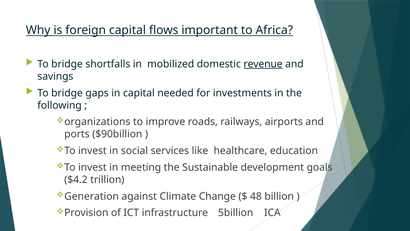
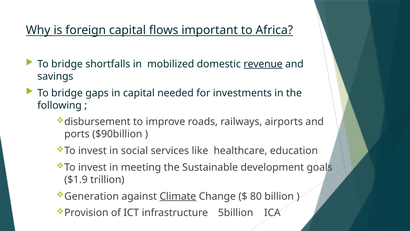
organizations: organizations -> disbursement
$4.2: $4.2 -> $1.9
Climate underline: none -> present
48: 48 -> 80
